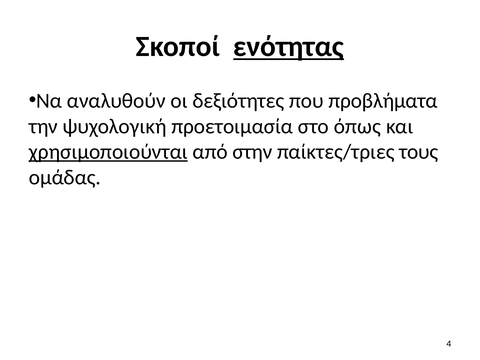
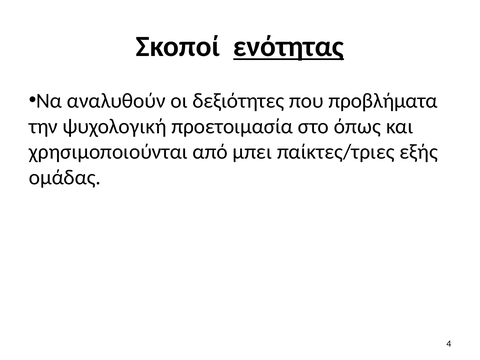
χρησιμοποιούνται underline: present -> none
στην: στην -> μπει
τους: τους -> εξής
